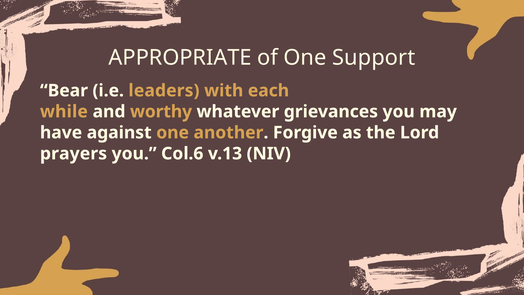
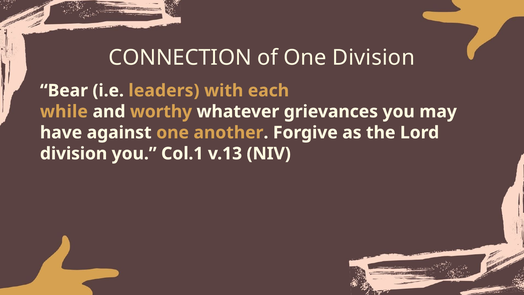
APPROPRIATE: APPROPRIATE -> CONNECTION
One Support: Support -> Division
prayers at (73, 153): prayers -> division
Col.6: Col.6 -> Col.1
